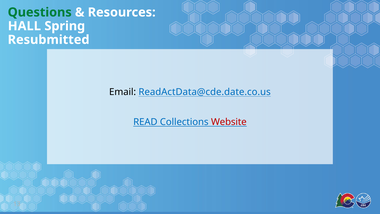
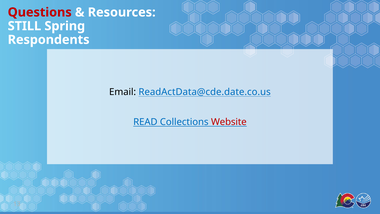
Questions colour: green -> red
HALL: HALL -> STILL
Resubmitted: Resubmitted -> Respondents
